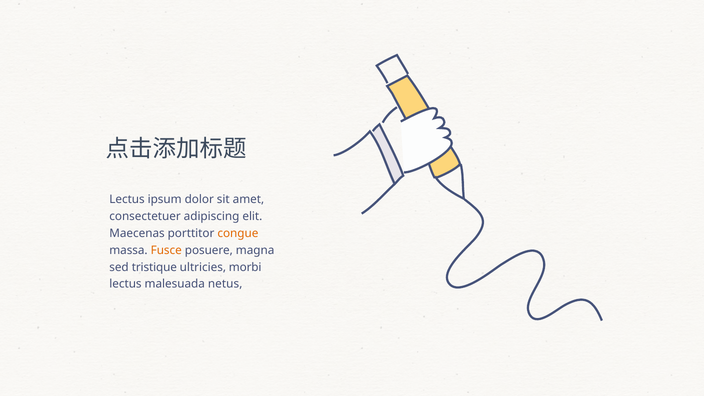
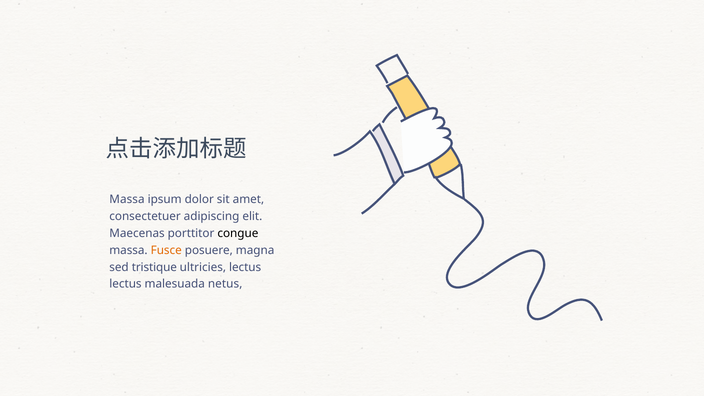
Lectus at (127, 200): Lectus -> Massa
congue colour: orange -> black
ultricies morbi: morbi -> lectus
